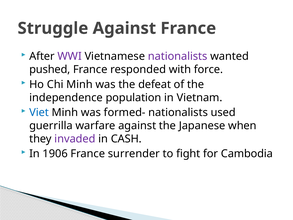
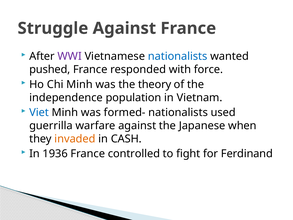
nationalists at (178, 56) colour: purple -> blue
defeat: defeat -> theory
invaded colour: purple -> orange
1906: 1906 -> 1936
surrender: surrender -> controlled
Cambodia: Cambodia -> Ferdinand
